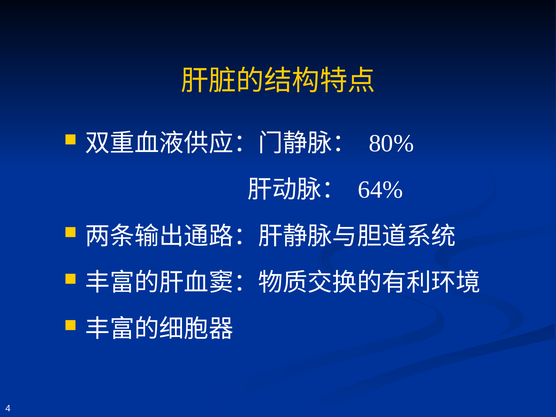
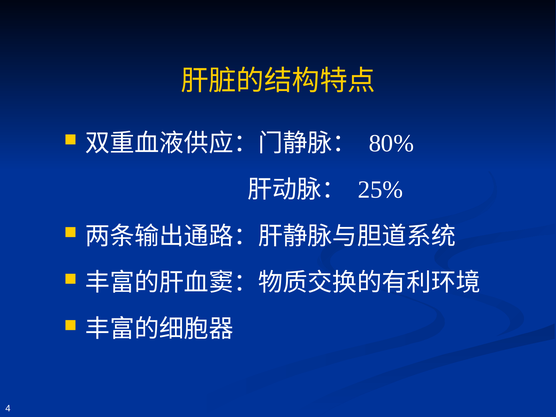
64%: 64% -> 25%
